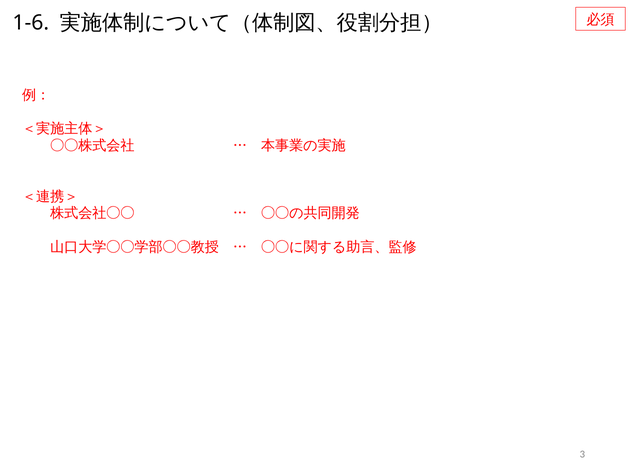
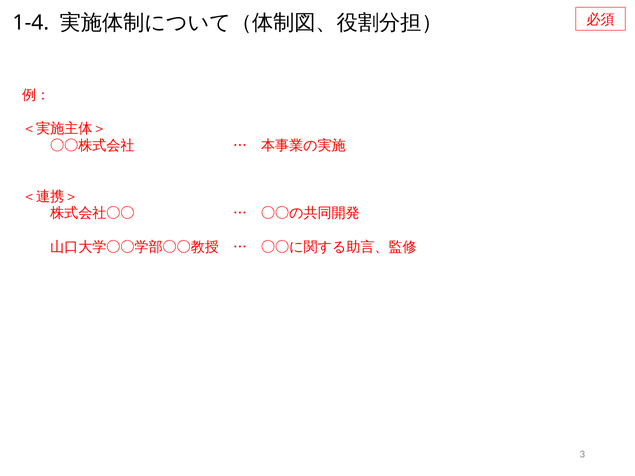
1-6: 1-6 -> 1-4
